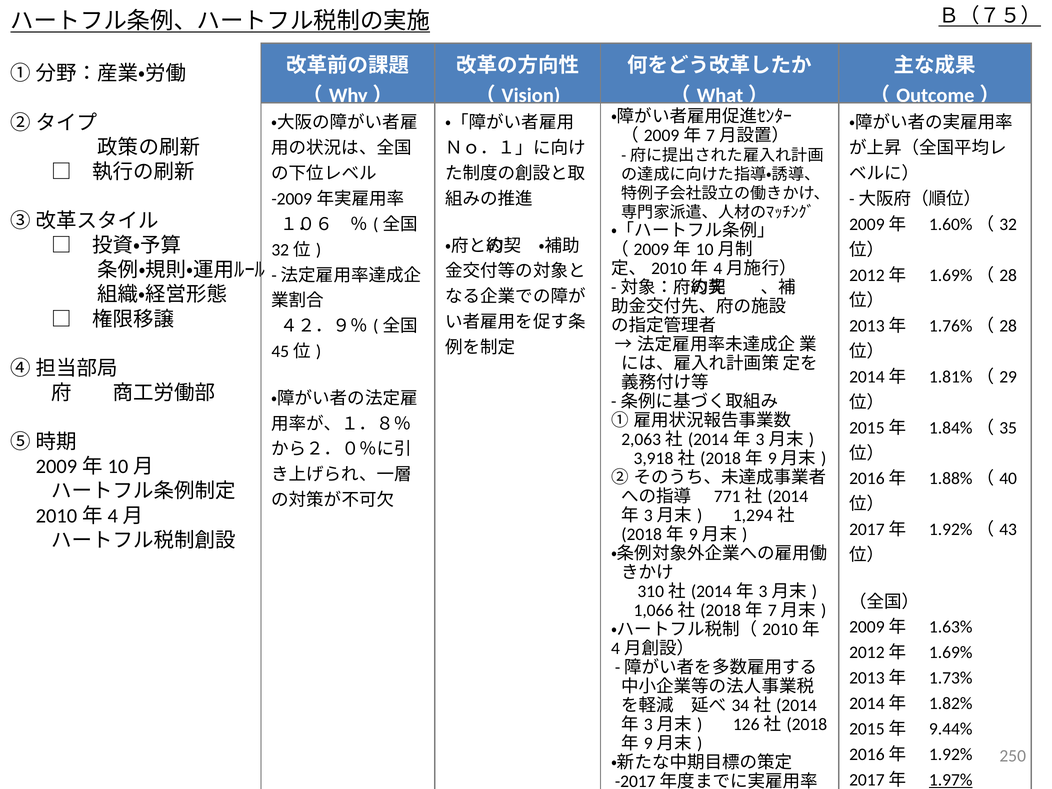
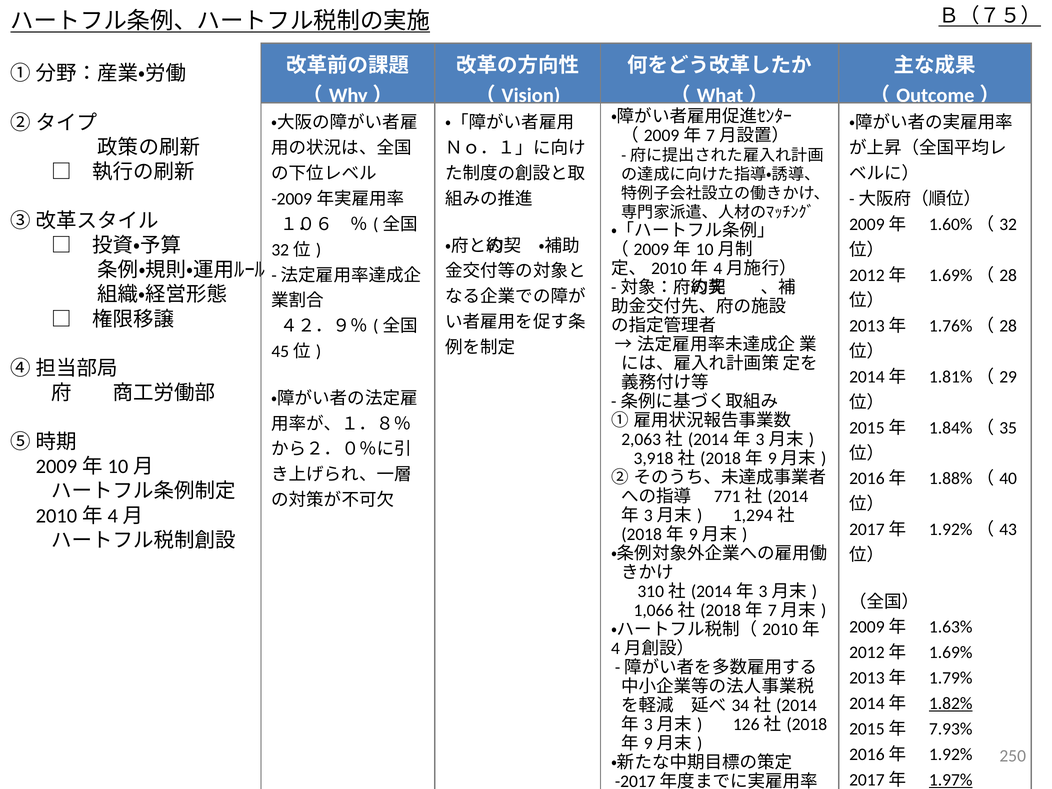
1.73%: 1.73% -> 1.79%
1.82% underline: none -> present
9.44%: 9.44% -> 7.93%
